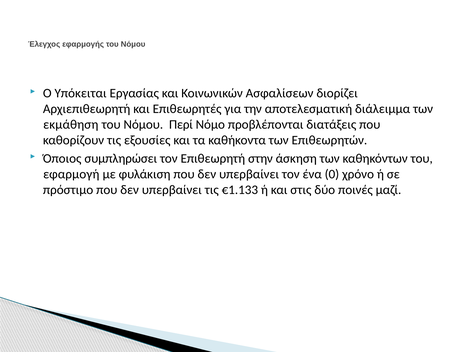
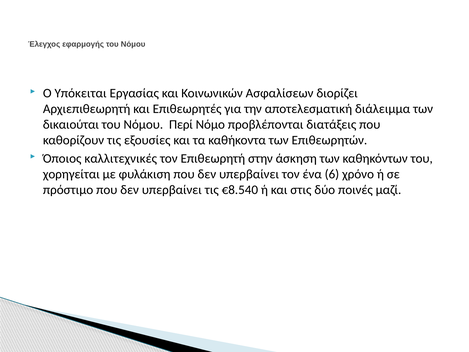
εκμάθηση: εκμάθηση -> δικαιούται
συμπληρώσει: συμπληρώσει -> καλλιτεχνικές
εφαρμογή: εφαρμογή -> χορηγείται
0: 0 -> 6
€1.133: €1.133 -> €8.540
